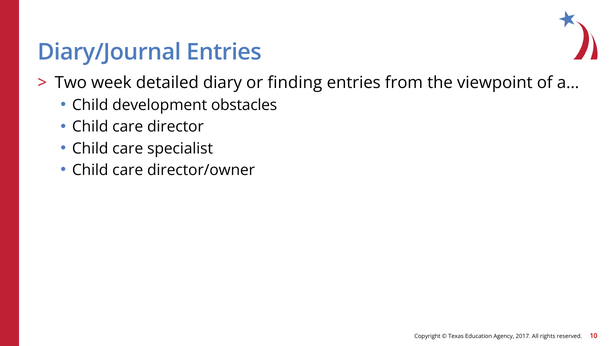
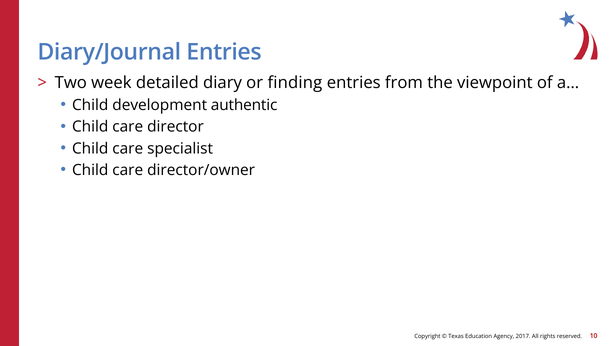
obstacles: obstacles -> authentic
